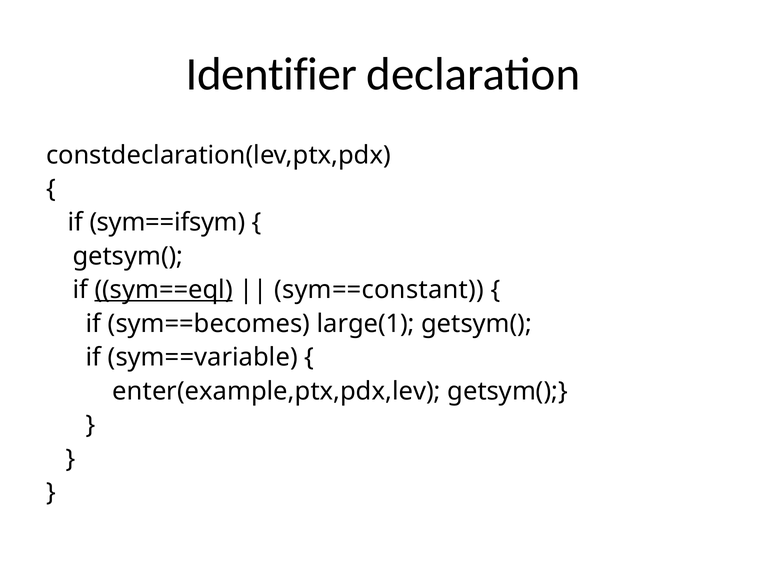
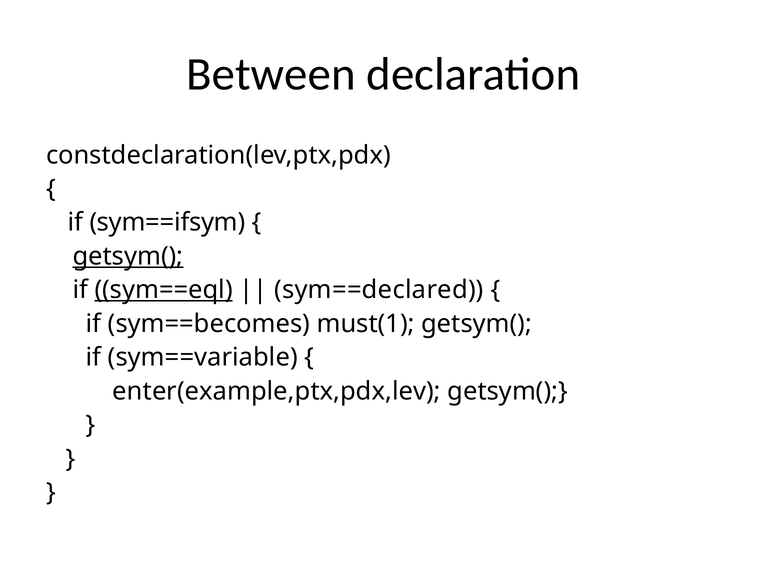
Identifier: Identifier -> Between
getsym( at (128, 256) underline: none -> present
sym==constant: sym==constant -> sym==declared
large(1: large(1 -> must(1
